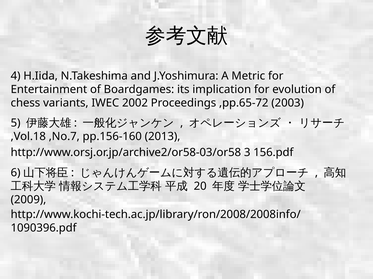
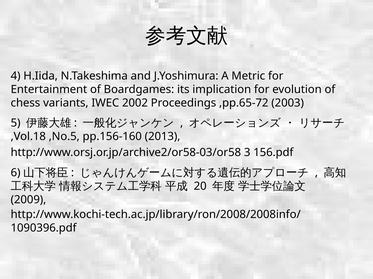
,No.7: ,No.7 -> ,No.5
